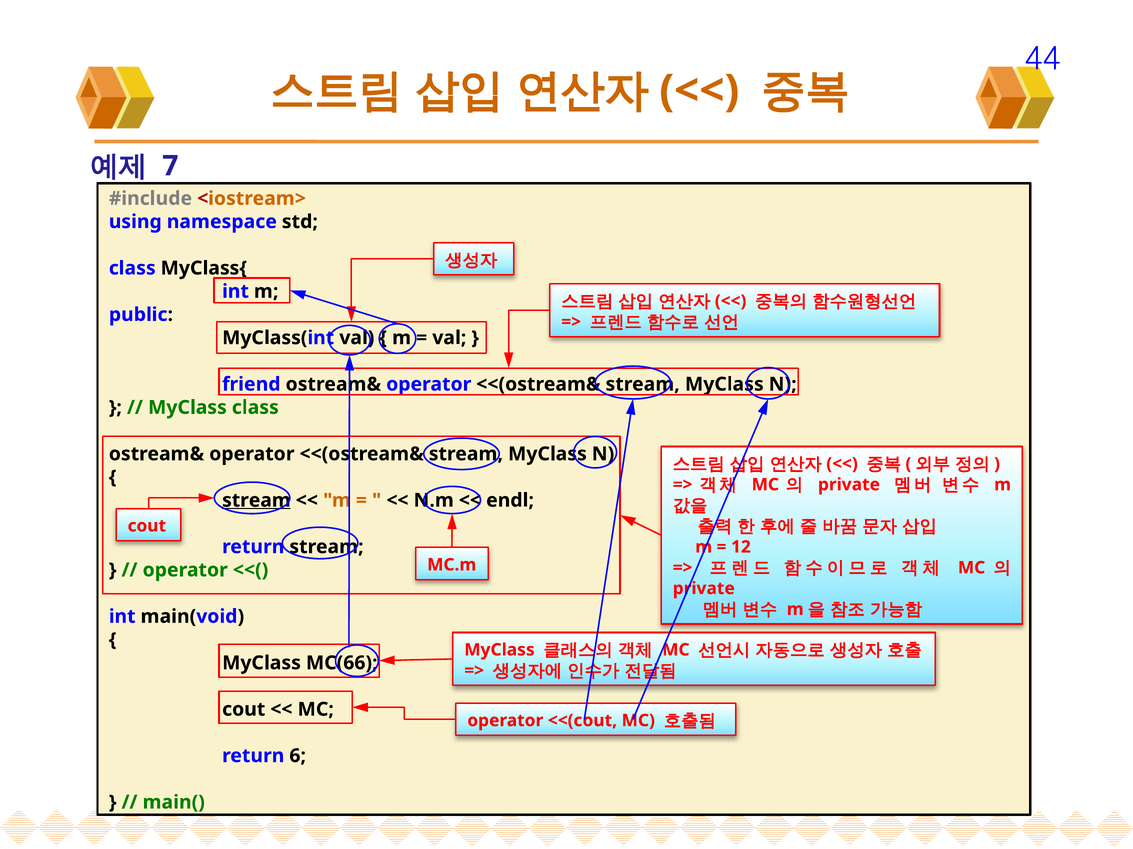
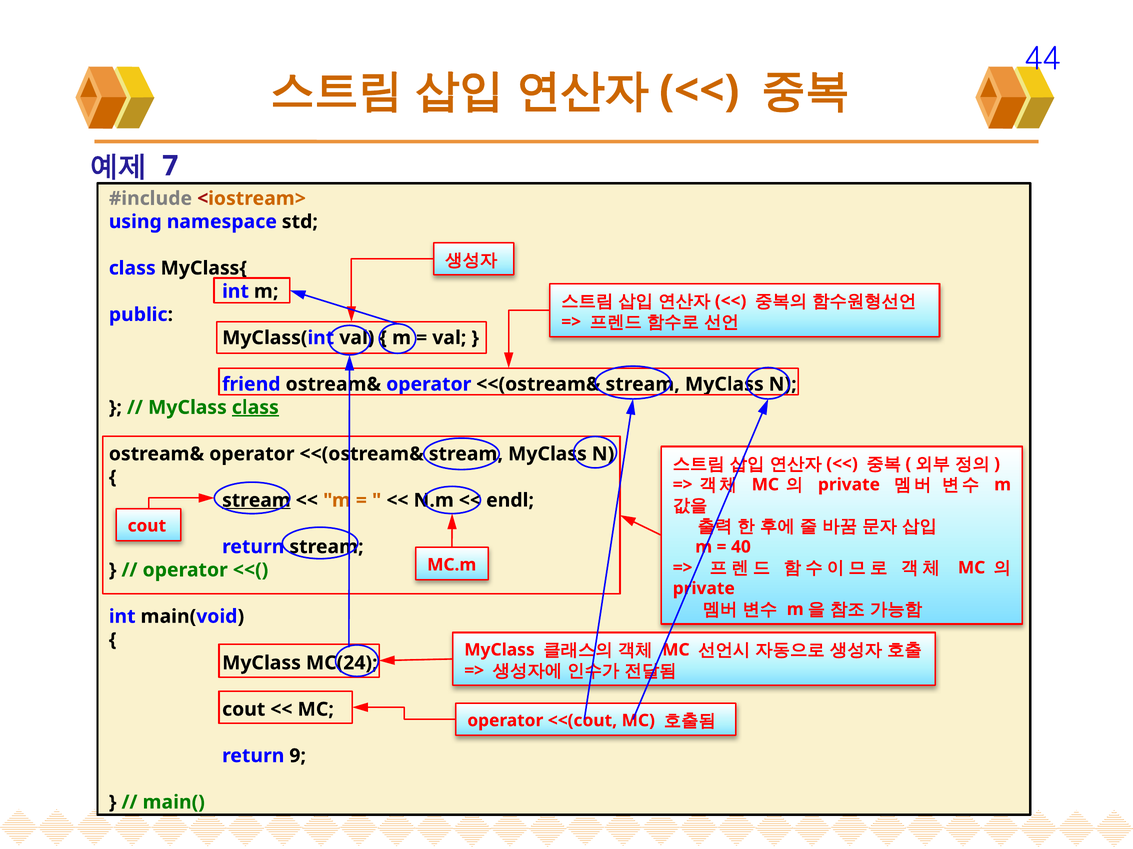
class at (255, 408) underline: none -> present
12: 12 -> 40
MC(66: MC(66 -> MC(24
6: 6 -> 9
